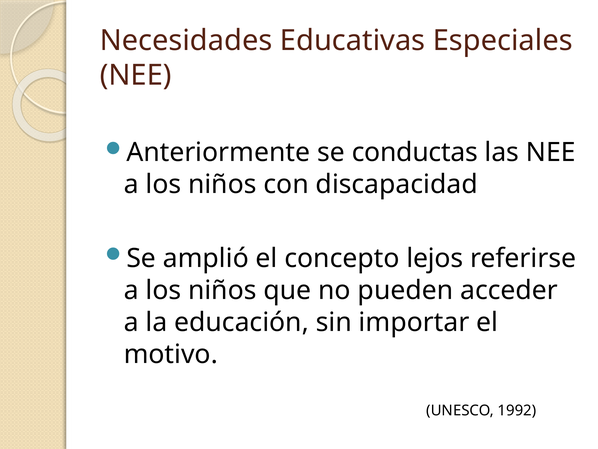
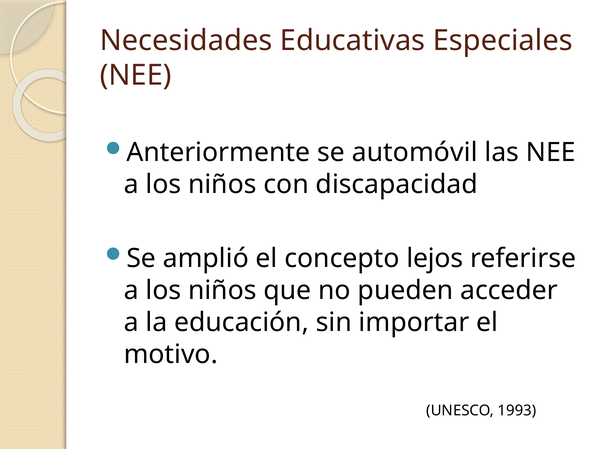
conductas: conductas -> automóvil
1992: 1992 -> 1993
